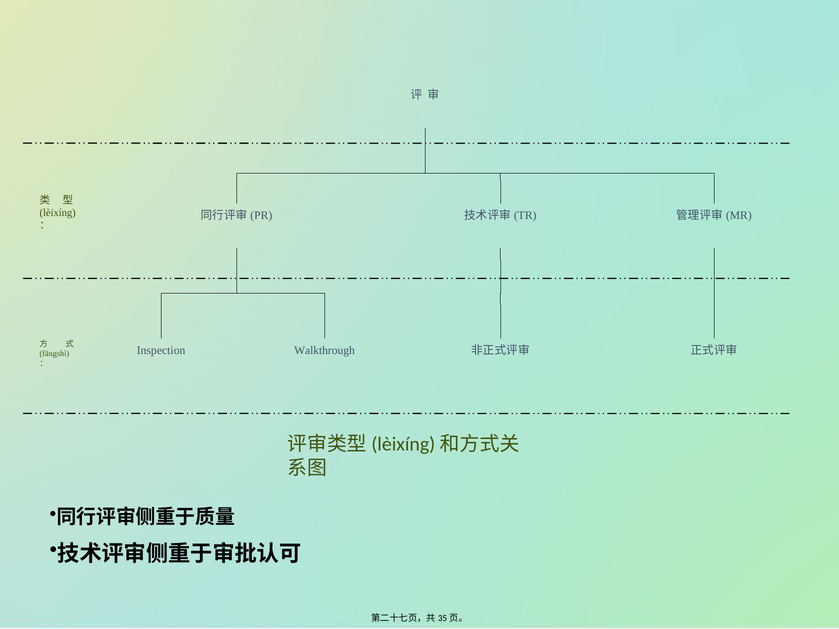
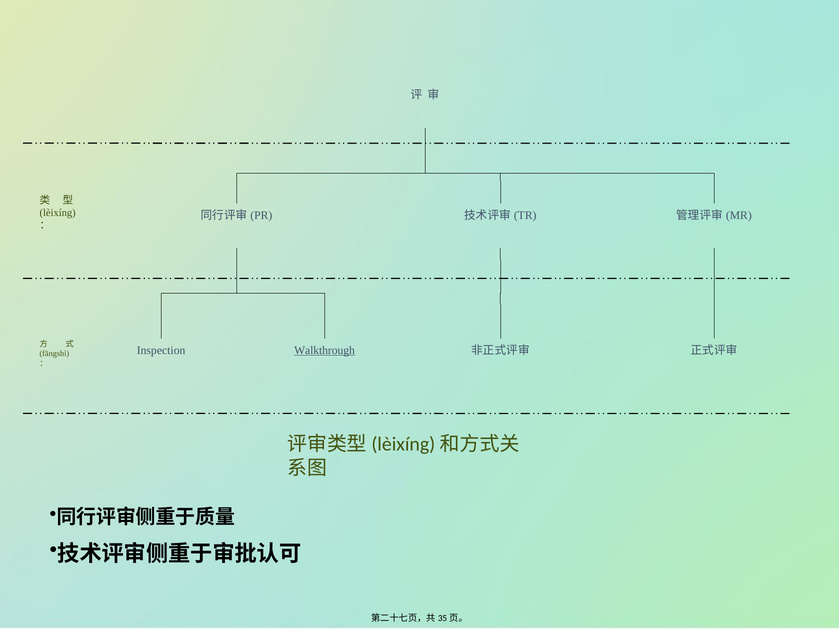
Walkthrough underline: none -> present
